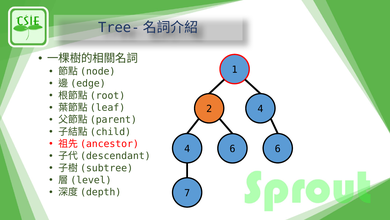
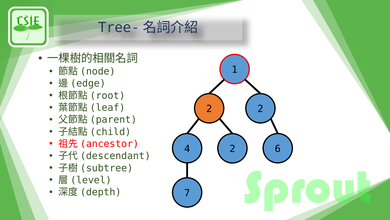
2 4: 4 -> 2
4 6: 6 -> 2
